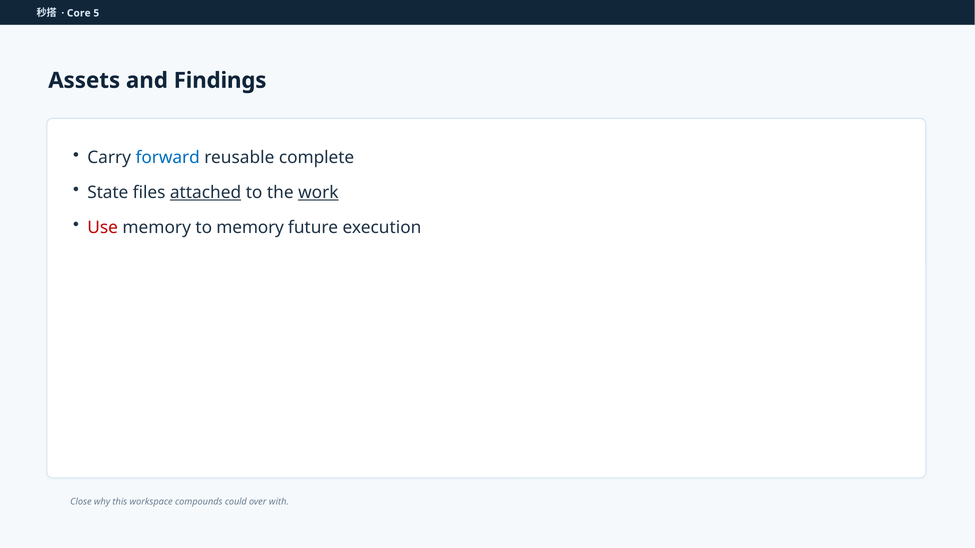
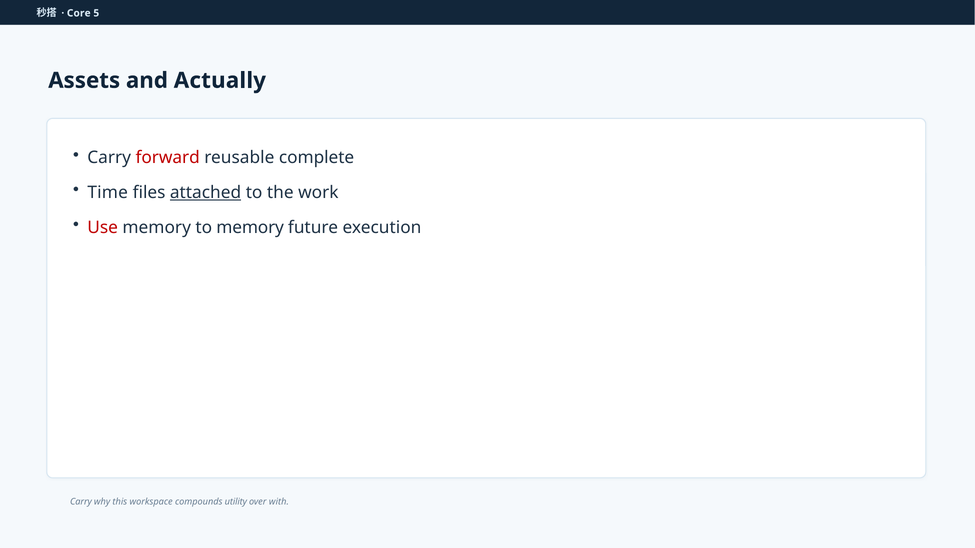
Findings: Findings -> Actually
forward colour: blue -> red
State: State -> Time
work underline: present -> none
Close at (81, 502): Close -> Carry
could: could -> utility
